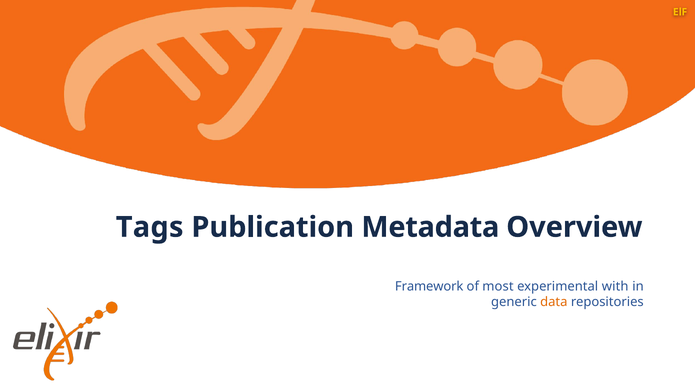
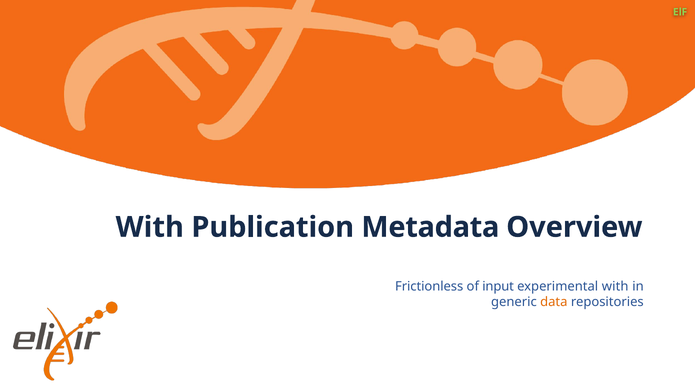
ElF colour: yellow -> light green
Tags at (150, 227): Tags -> With
Framework: Framework -> Frictionless
most: most -> input
